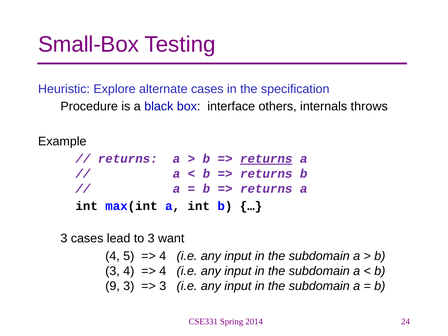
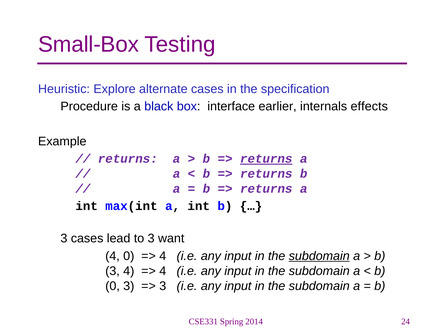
others: others -> earlier
throws: throws -> effects
4 5: 5 -> 0
subdomain at (319, 256) underline: none -> present
9 at (113, 286): 9 -> 0
